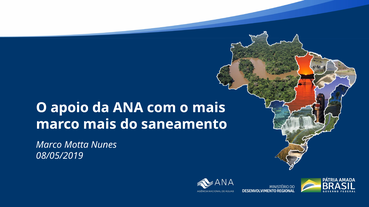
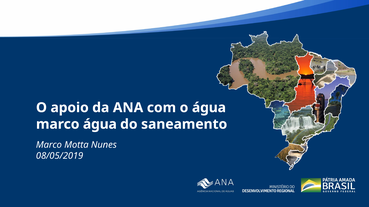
o mais: mais -> água
marco mais: mais -> água
